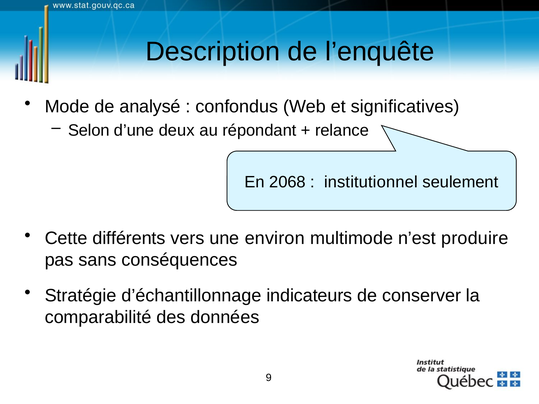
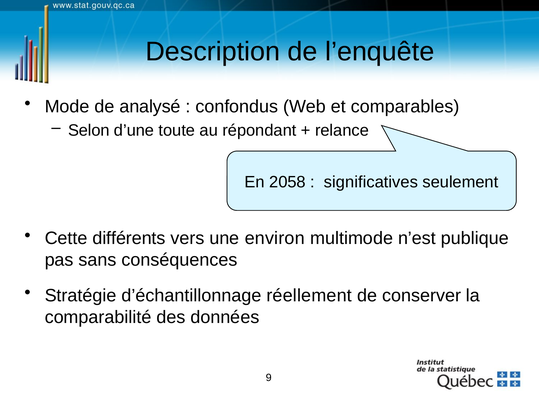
significatives: significatives -> comparables
deux: deux -> toute
2068: 2068 -> 2058
institutionnel: institutionnel -> significatives
produire: produire -> publique
indicateurs: indicateurs -> réellement
